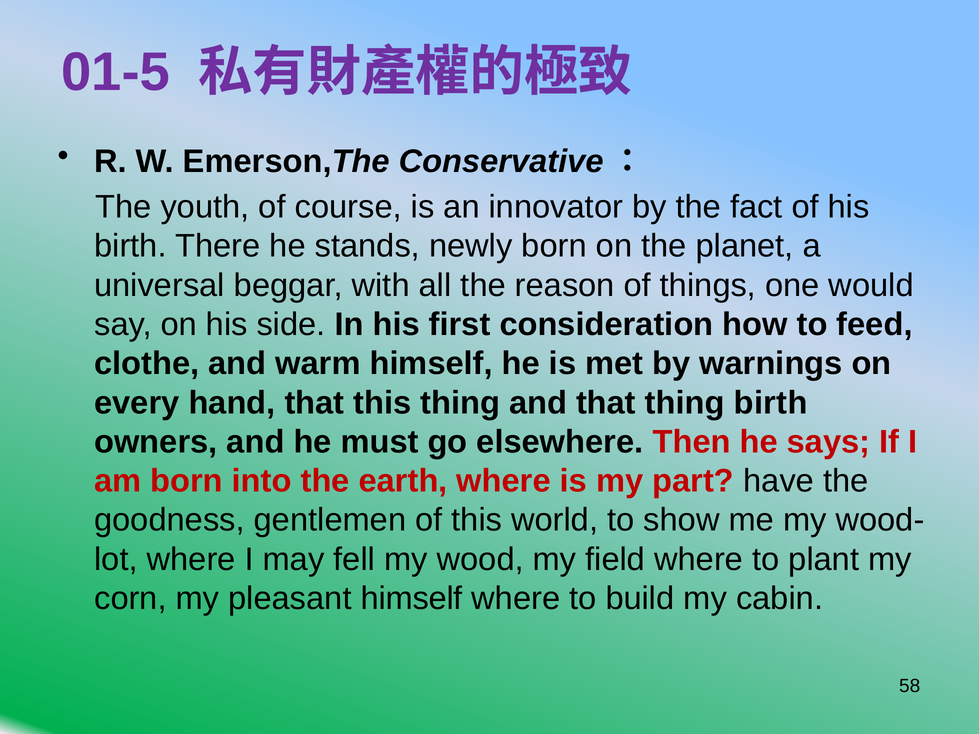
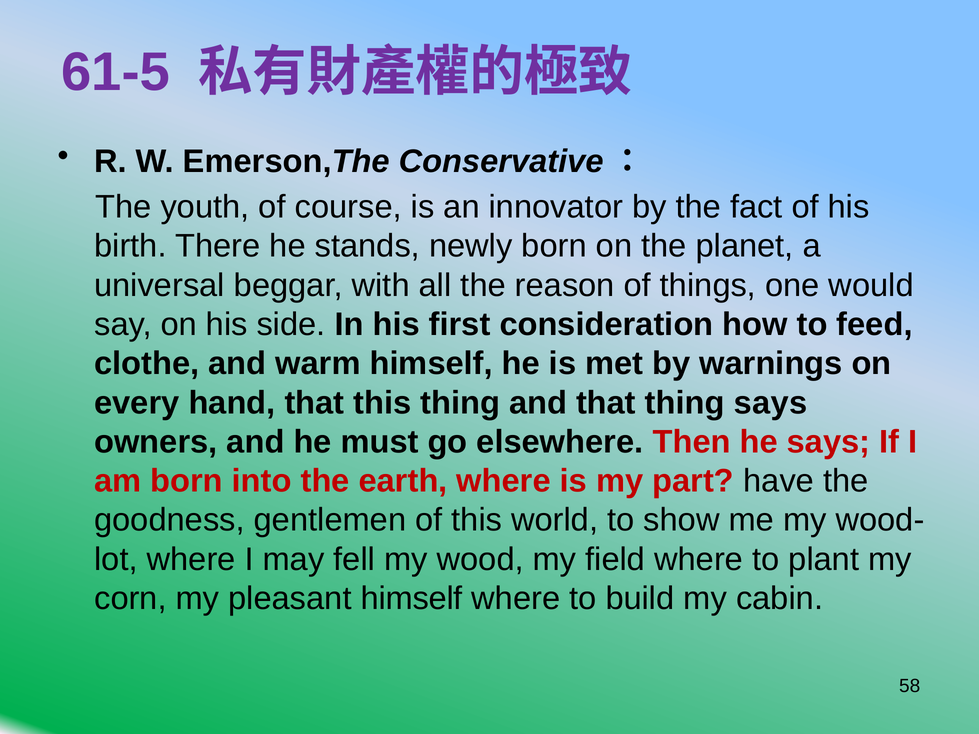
01-5: 01-5 -> 61-5
thing birth: birth -> says
